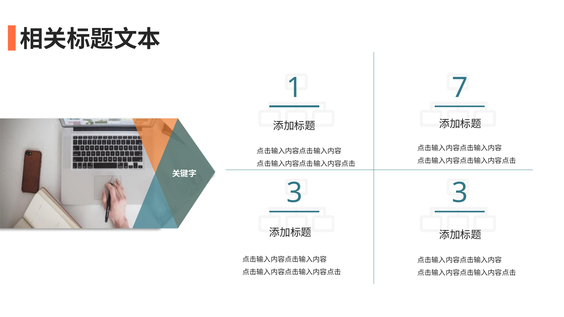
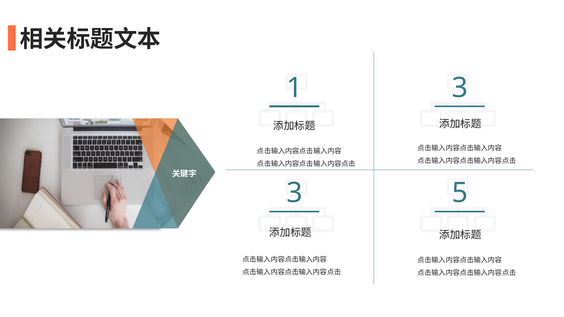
1 7: 7 -> 3
3 3: 3 -> 5
